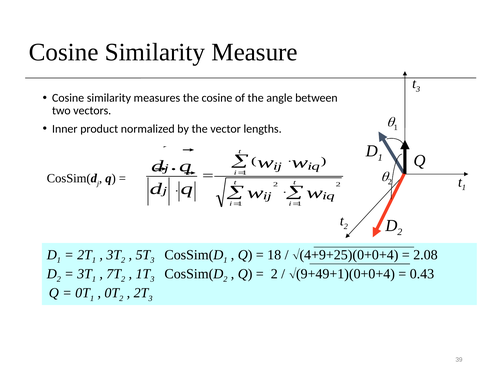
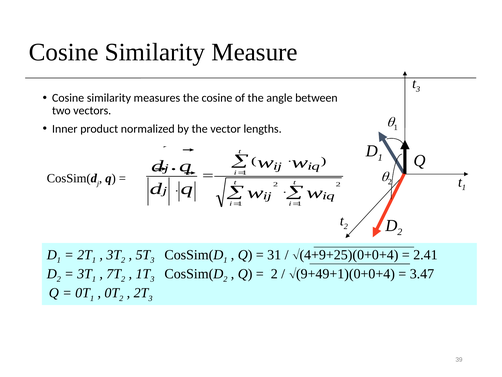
18: 18 -> 31
2.08: 2.08 -> 2.41
0.43: 0.43 -> 3.47
